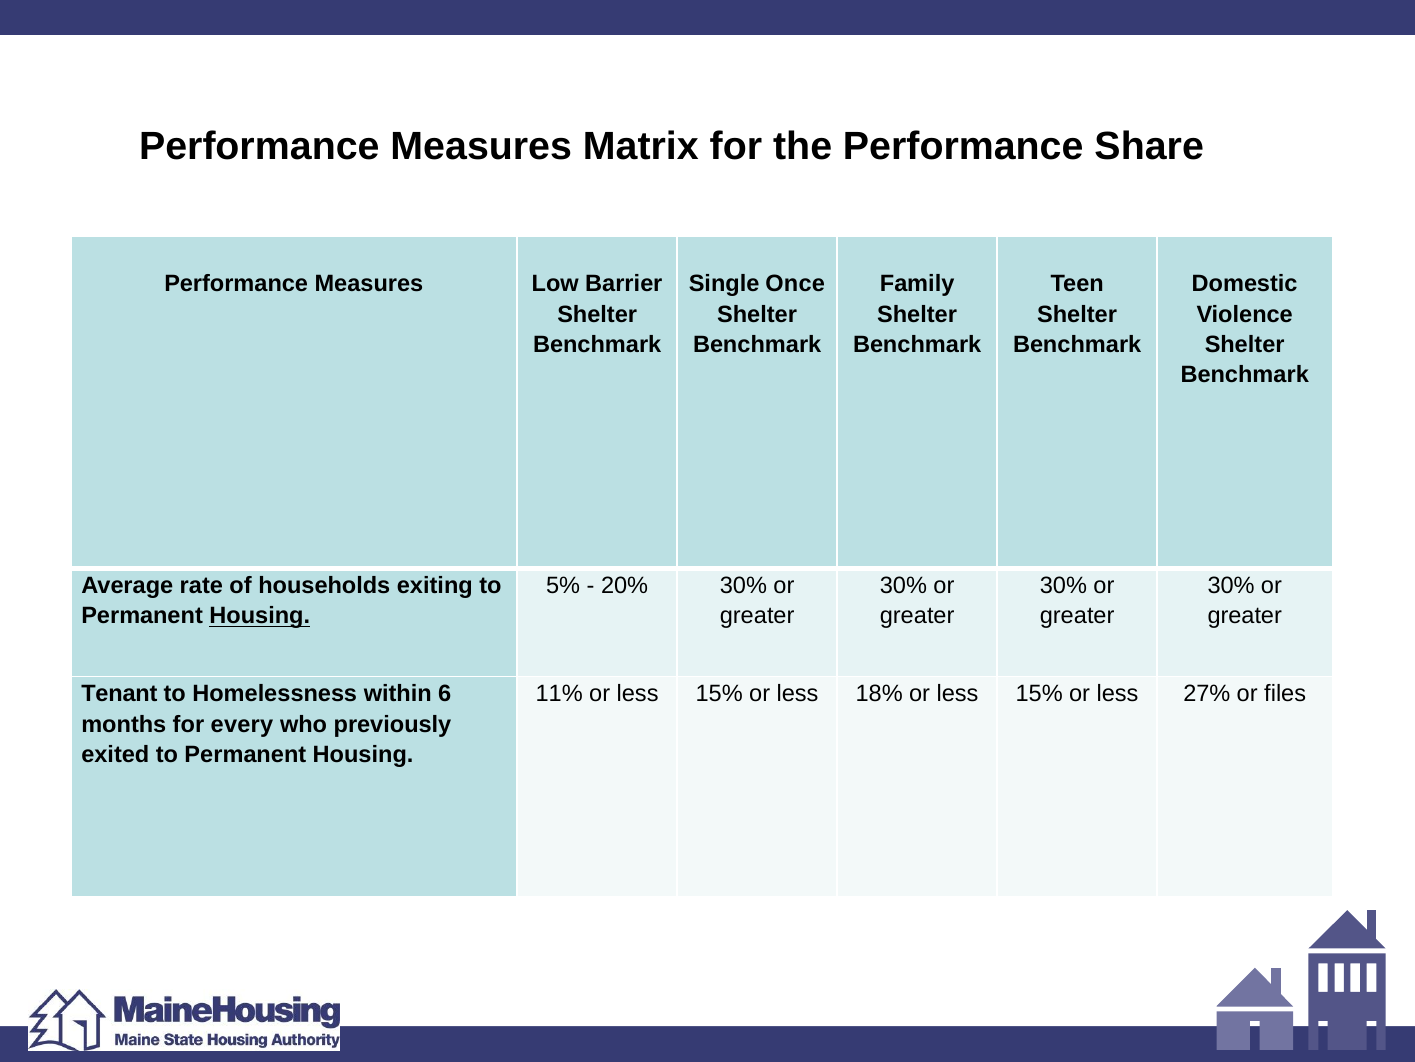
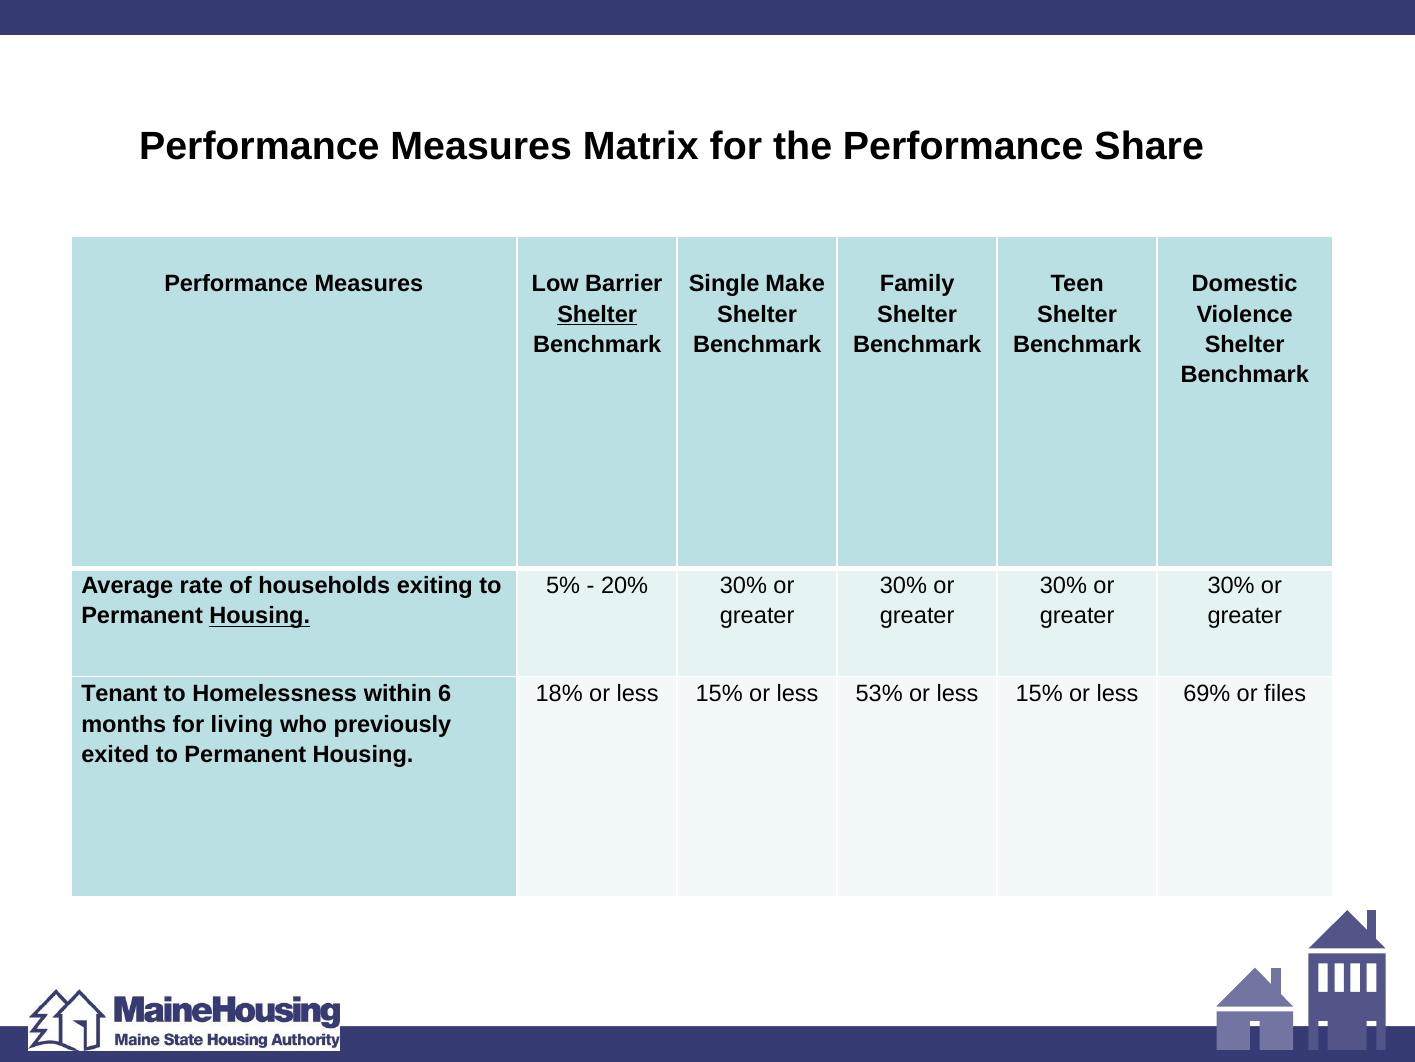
Once: Once -> Make
Shelter at (597, 314) underline: none -> present
11%: 11% -> 18%
18%: 18% -> 53%
27%: 27% -> 69%
every: every -> living
